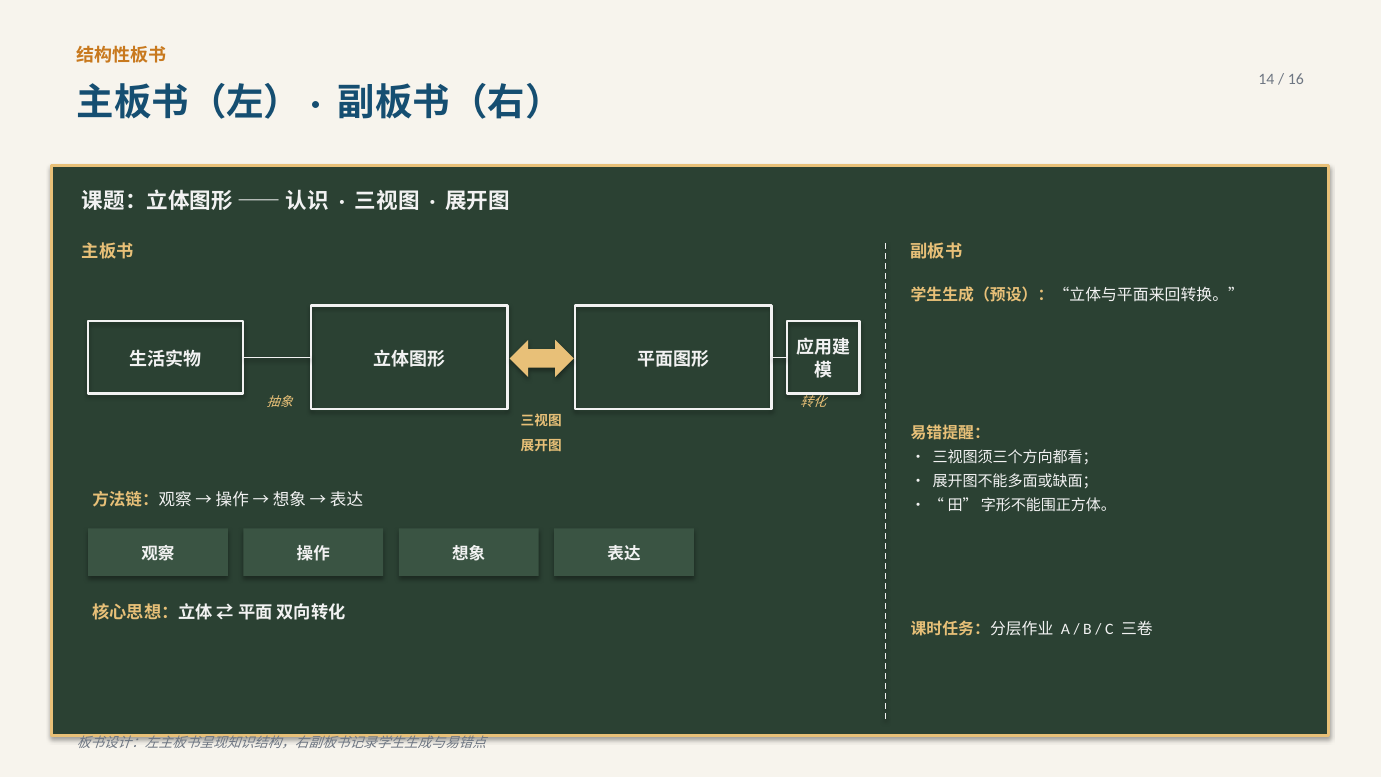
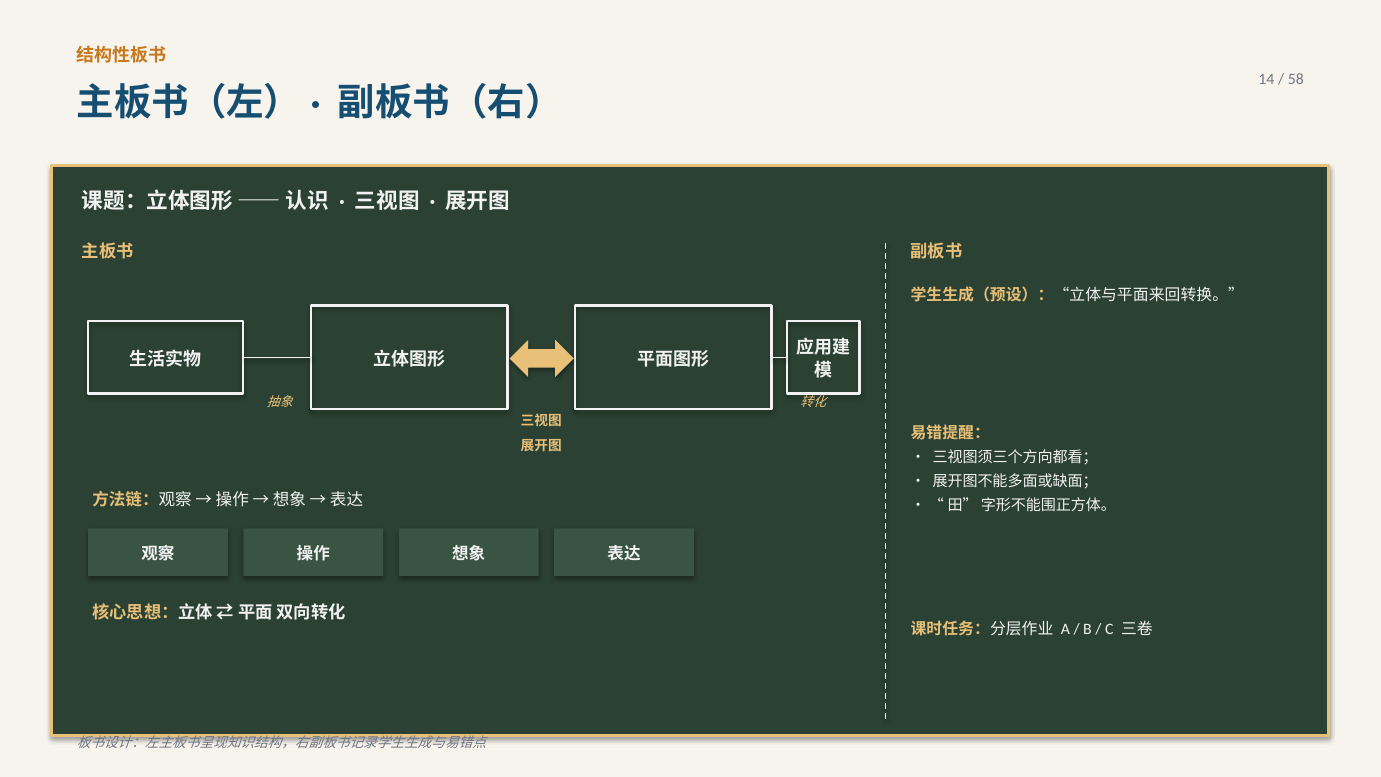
16: 16 -> 58
